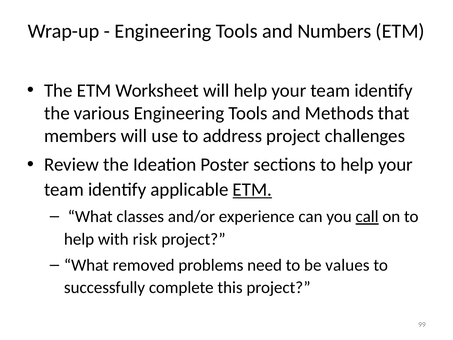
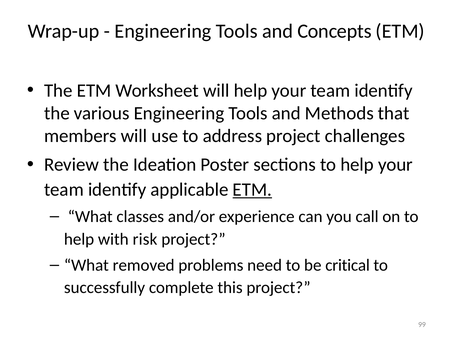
Numbers: Numbers -> Concepts
call underline: present -> none
values: values -> critical
